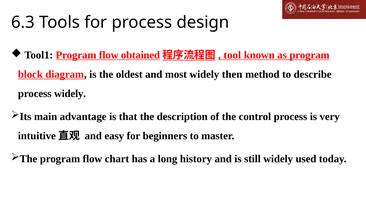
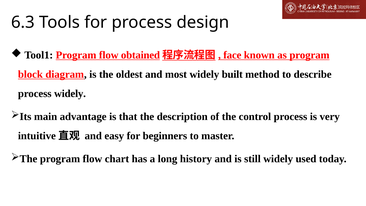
tool: tool -> face
then: then -> built
